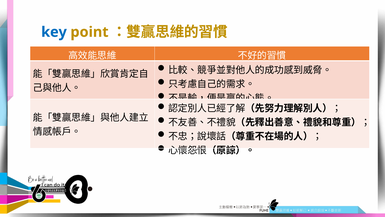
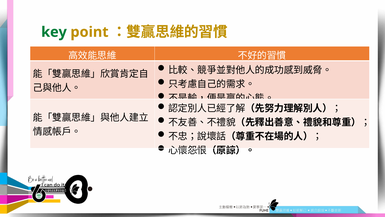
key colour: blue -> green
